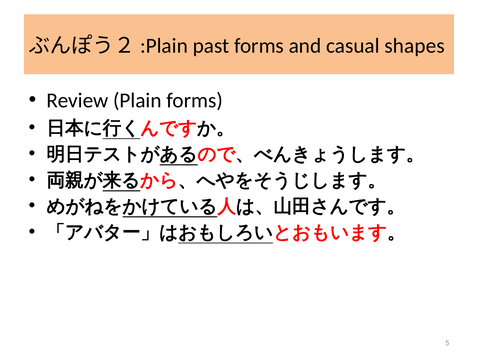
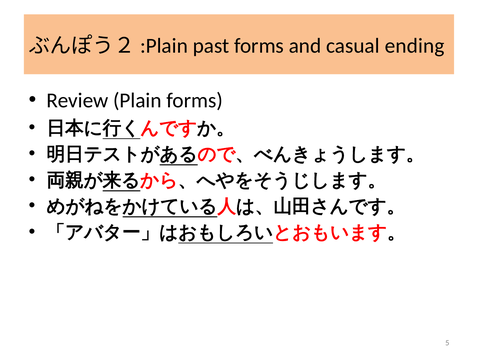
shapes: shapes -> ending
